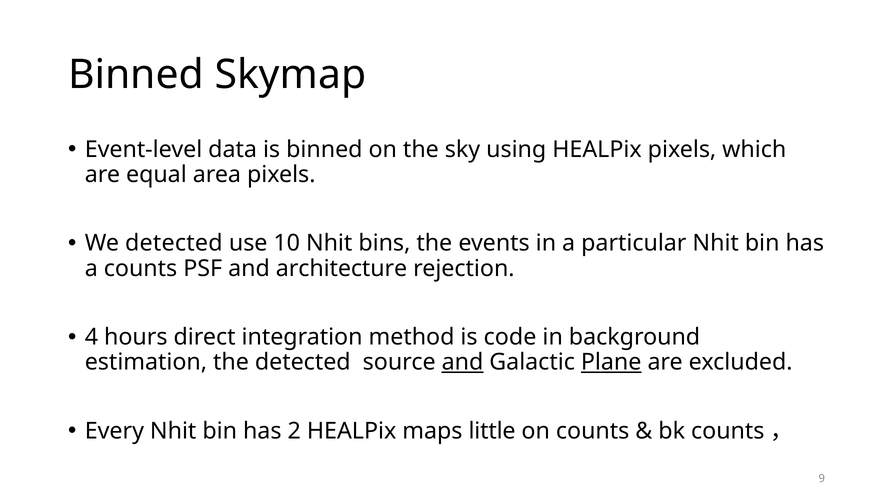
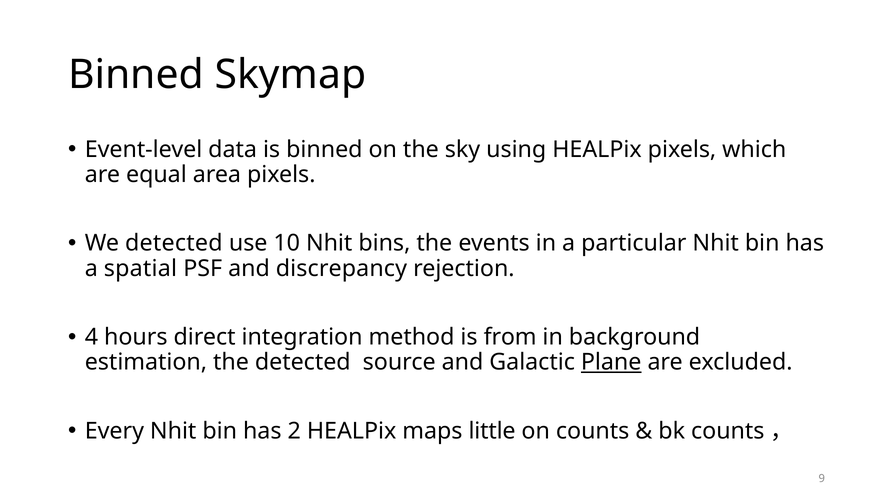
a counts: counts -> spatial
architecture: architecture -> discrepancy
code: code -> from
and at (462, 362) underline: present -> none
